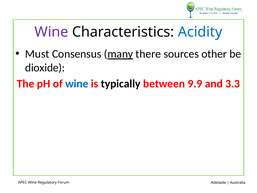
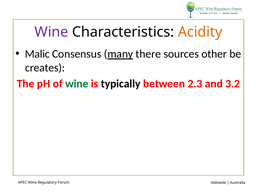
Acidity colour: blue -> orange
Must: Must -> Malic
dioxide: dioxide -> creates
wine at (77, 84) colour: blue -> green
9.9: 9.9 -> 2.3
3.3: 3.3 -> 3.2
